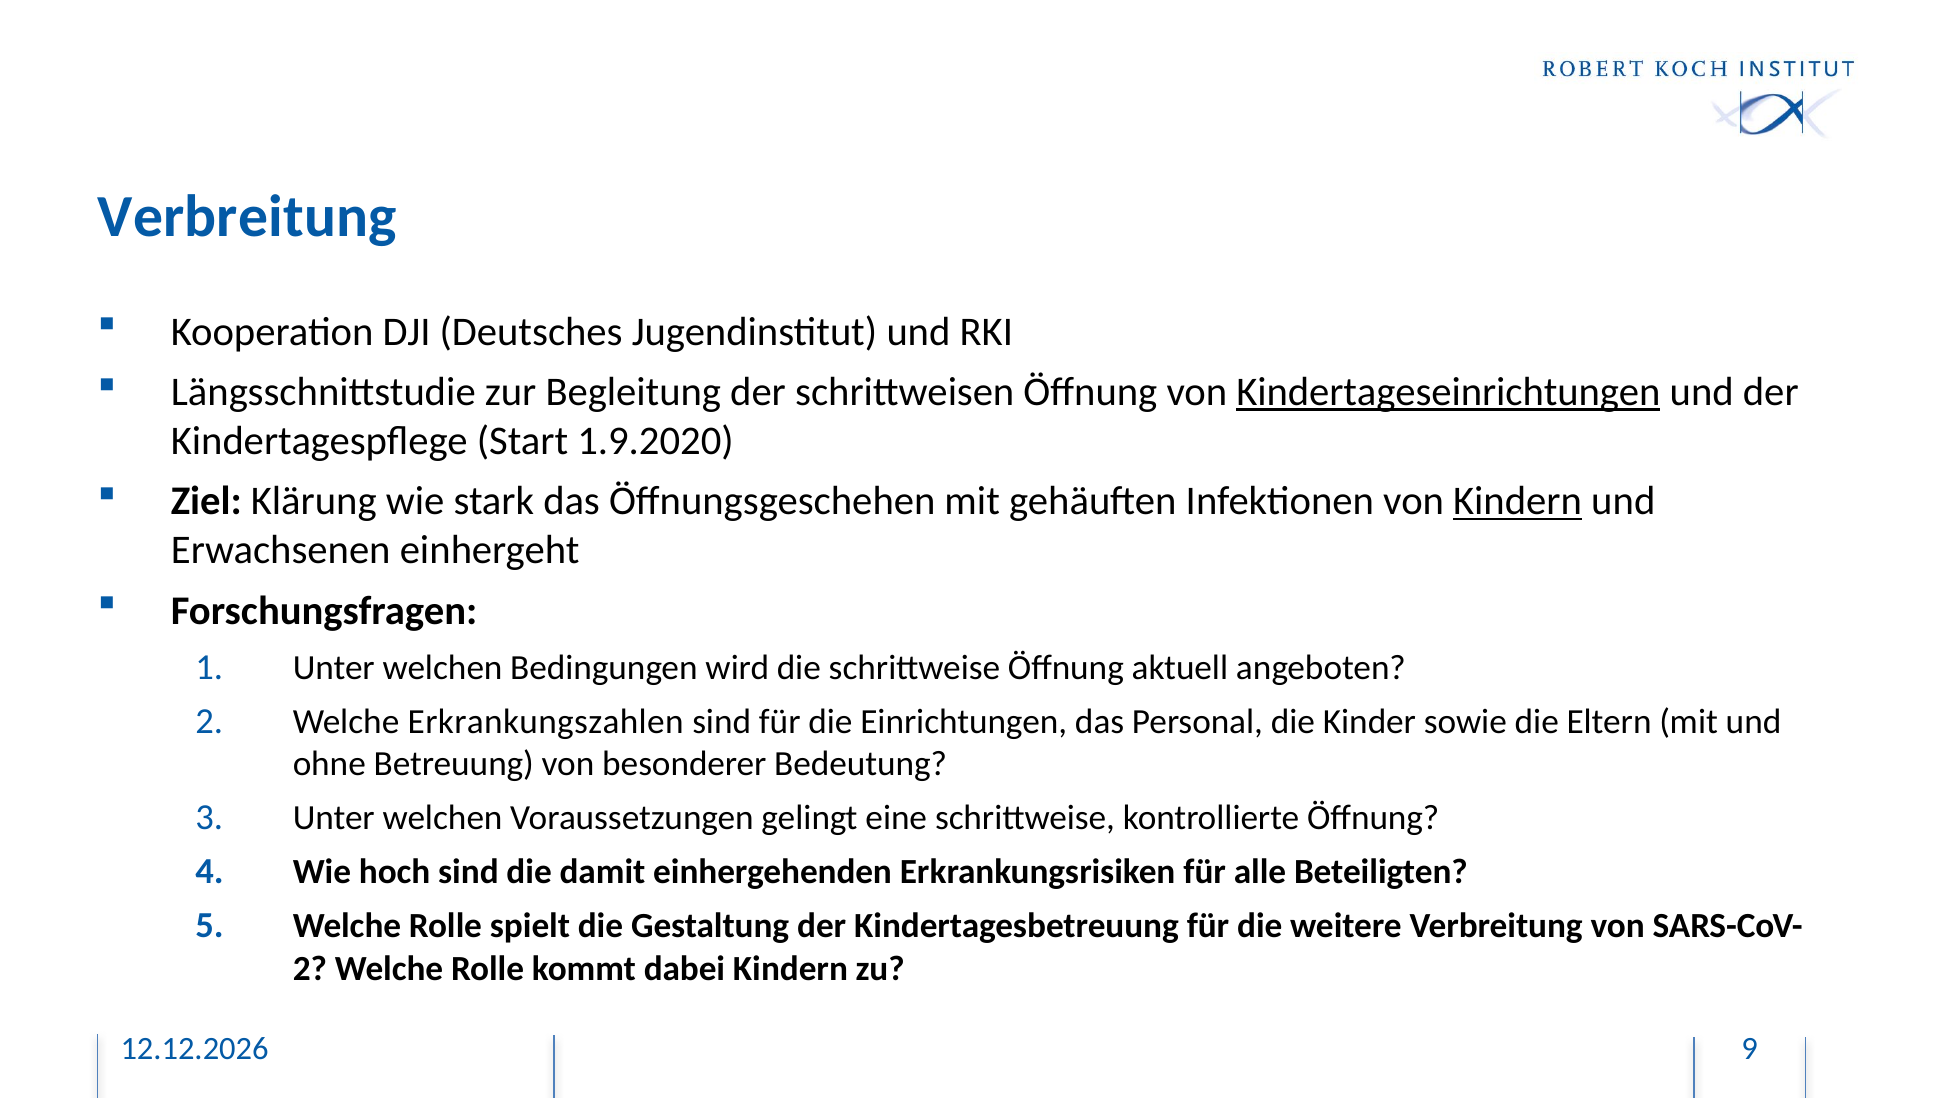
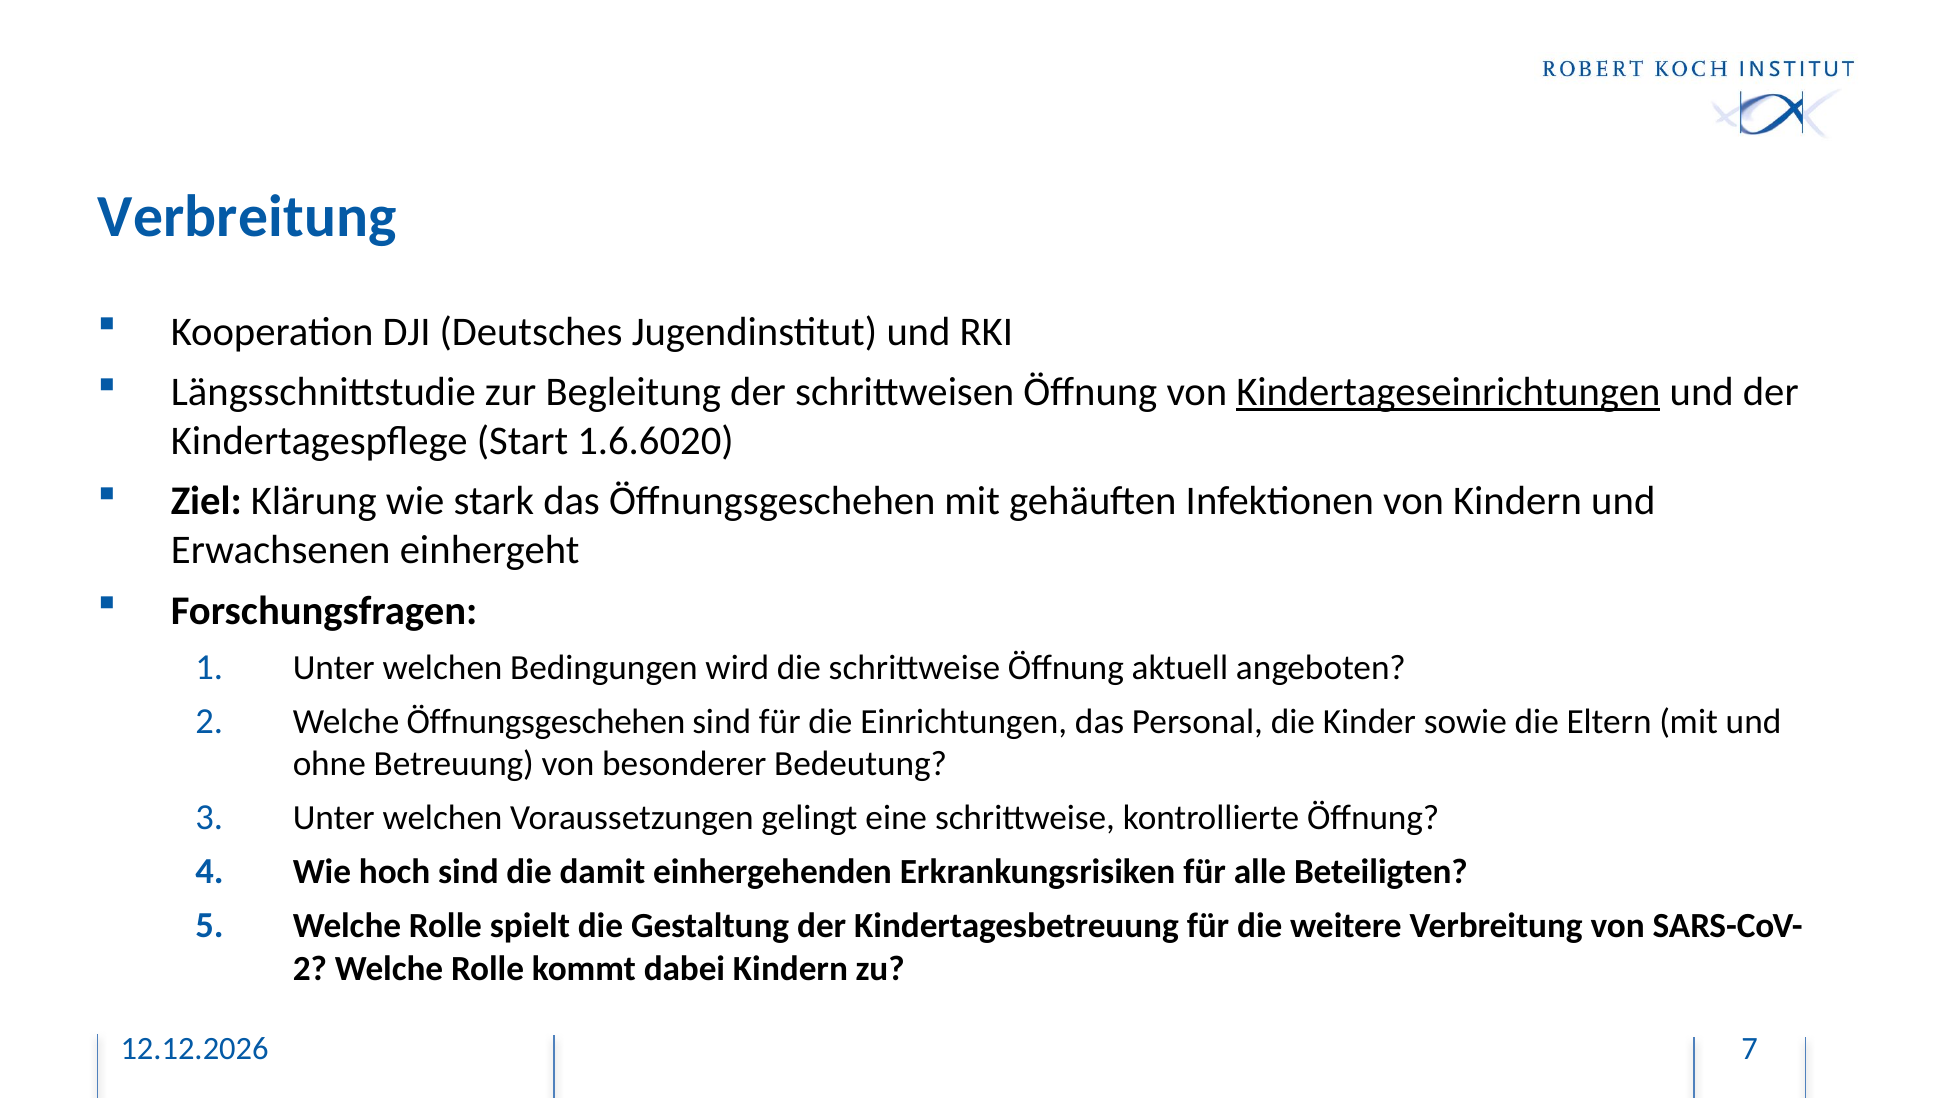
1.9.2020: 1.9.2020 -> 1.6.6020
Kindern at (1517, 502) underline: present -> none
Welche Erkrankungszahlen: Erkrankungszahlen -> Öffnungsgeschehen
9: 9 -> 7
